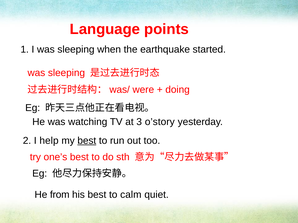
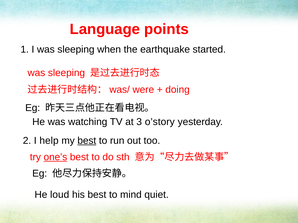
one’s underline: none -> present
from: from -> loud
calm: calm -> mind
